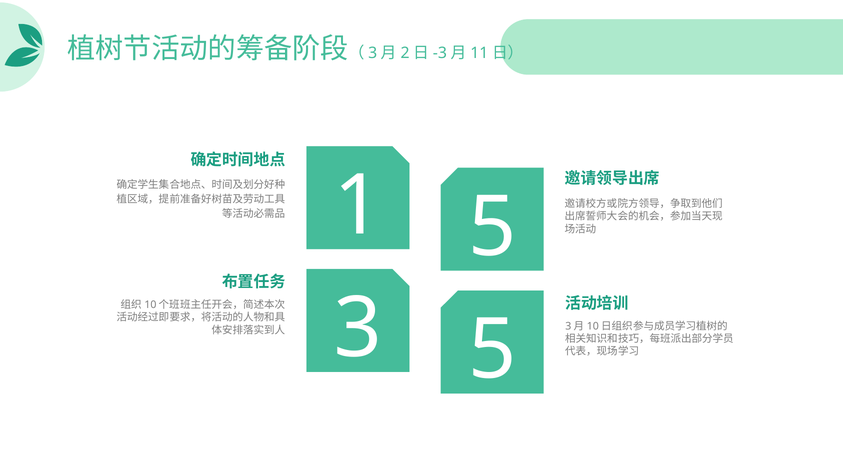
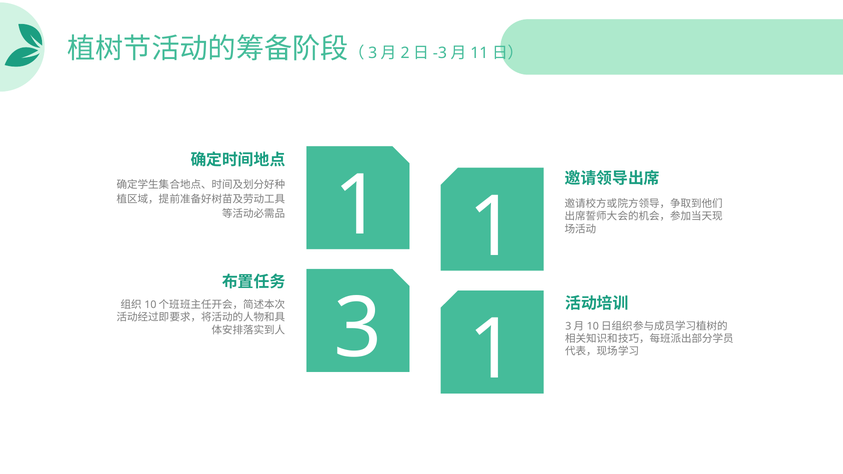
1 5: 5 -> 1
3 5: 5 -> 1
